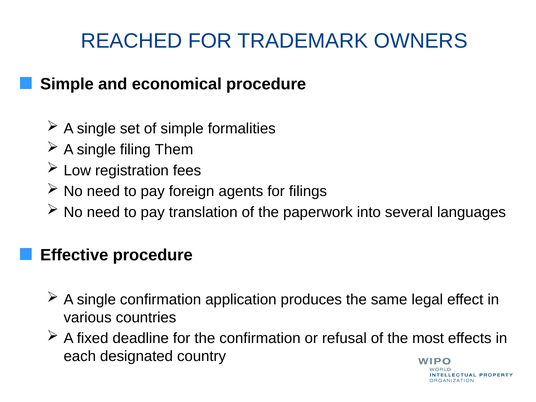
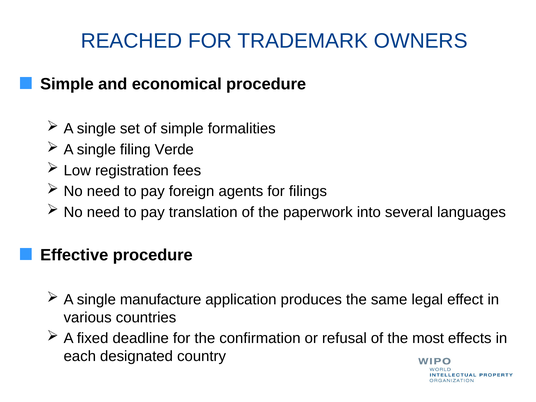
Them: Them -> Verde
single confirmation: confirmation -> manufacture
